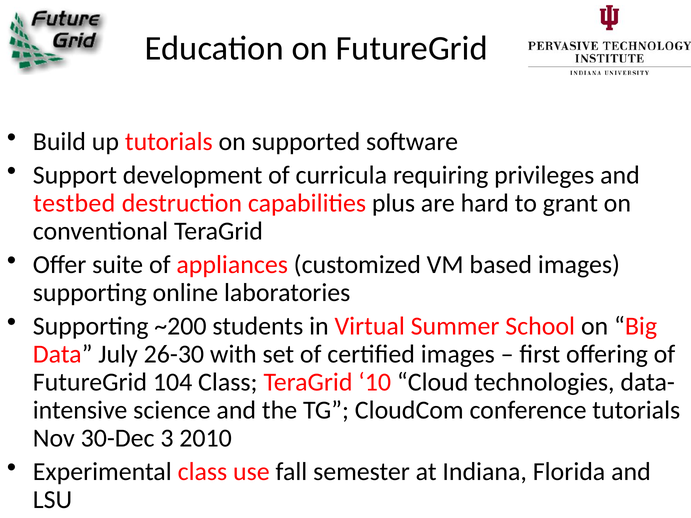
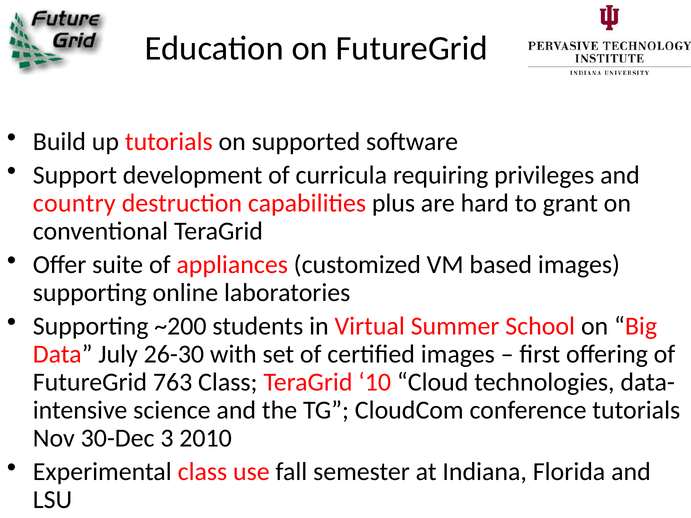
testbed: testbed -> country
104: 104 -> 763
